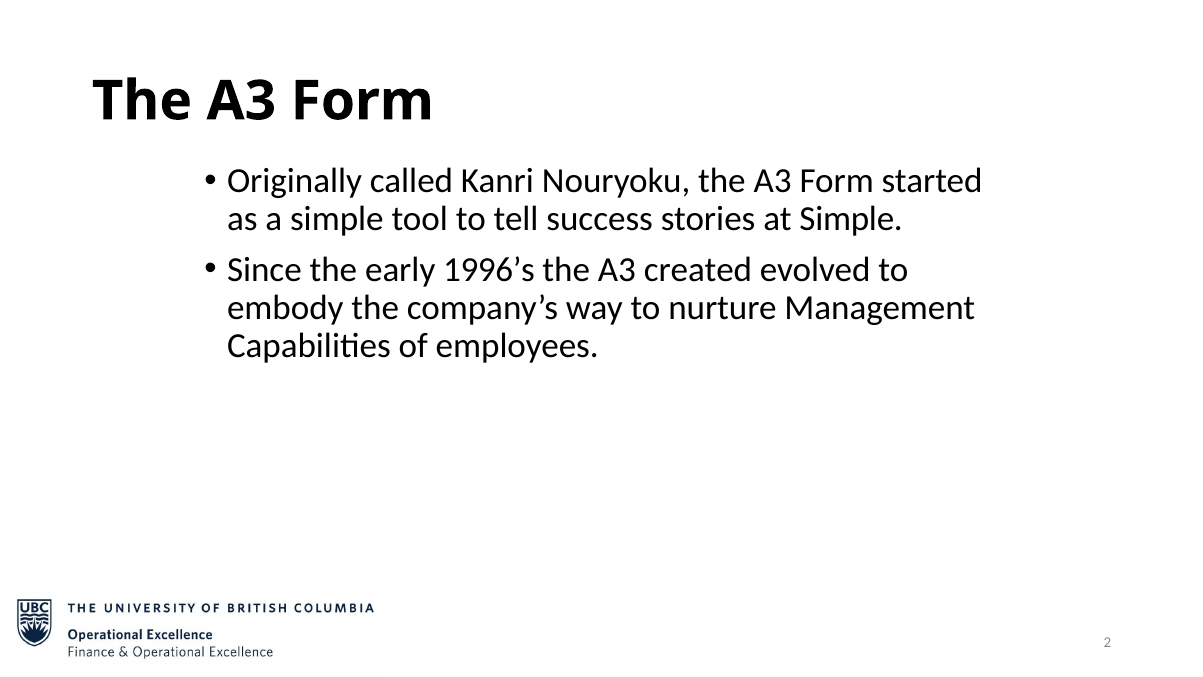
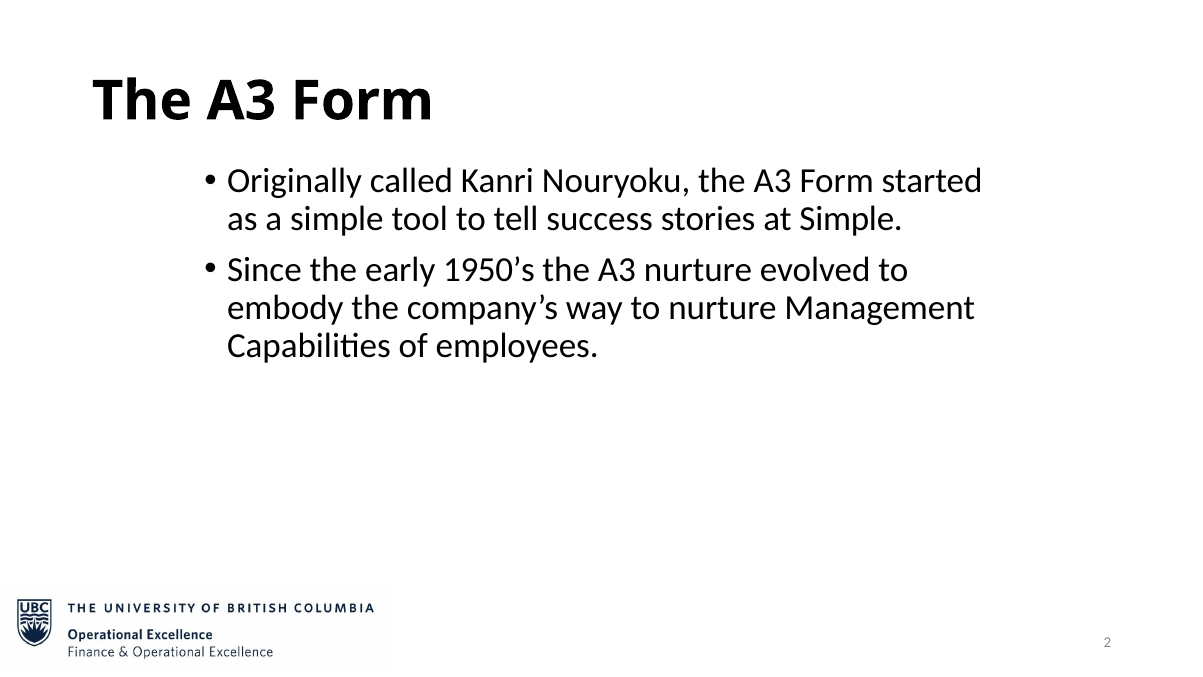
1996’s: 1996’s -> 1950’s
A3 created: created -> nurture
